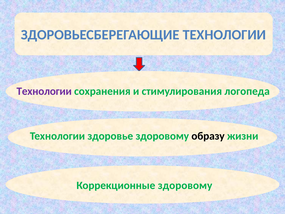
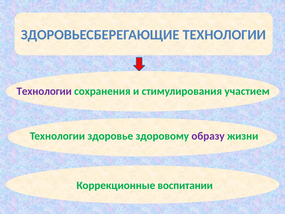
логопеда: логопеда -> участием
образу colour: black -> purple
Коррекционные здоровому: здоровому -> воспитании
